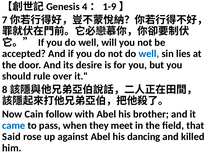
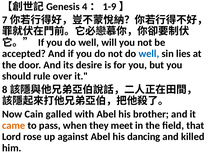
follow: follow -> galled
came colour: blue -> orange
Said: Said -> Lord
